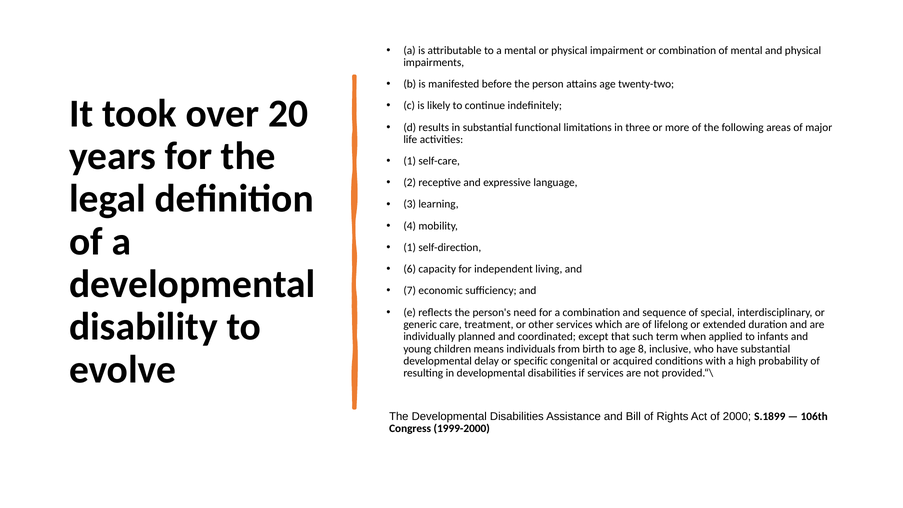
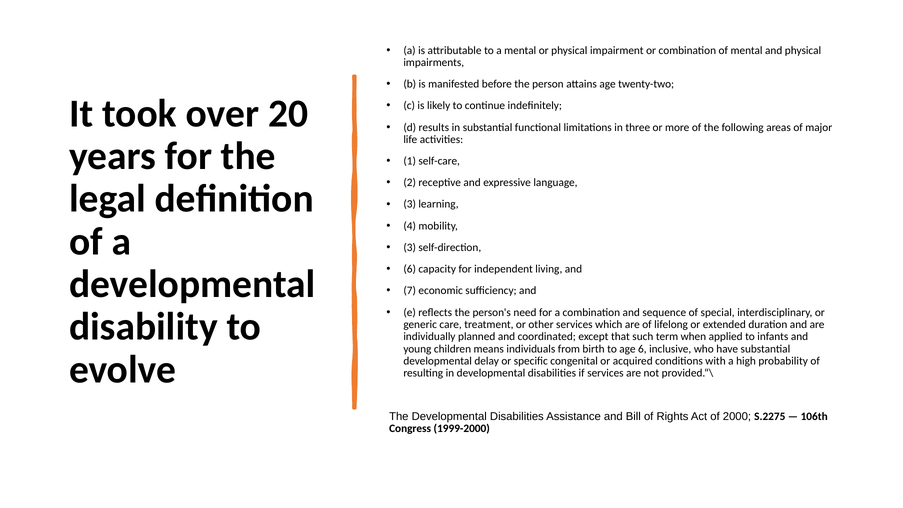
1 at (410, 247): 1 -> 3
age 8: 8 -> 6
S.1899: S.1899 -> S.2275
